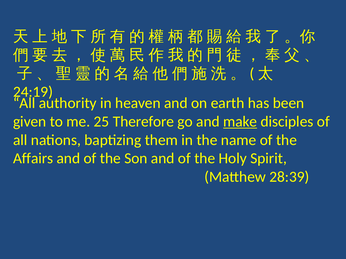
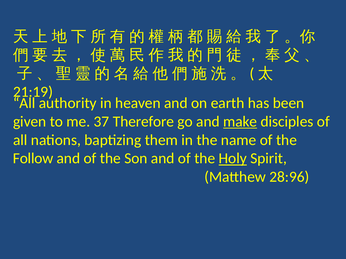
24:19: 24:19 -> 21:19
25: 25 -> 37
Affairs: Affairs -> Follow
Holy underline: none -> present
28:39: 28:39 -> 28:96
